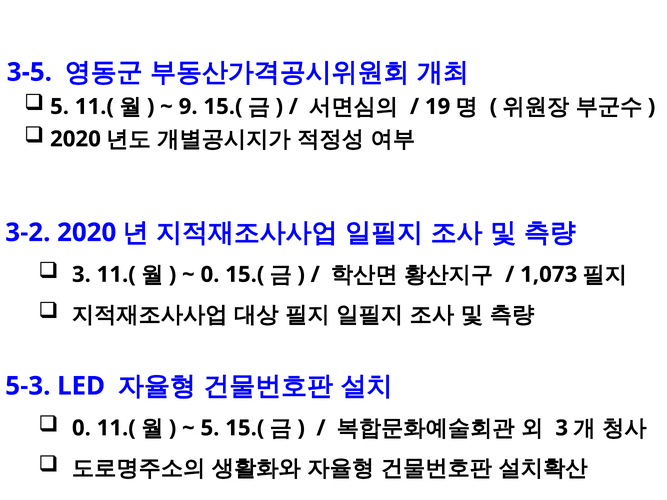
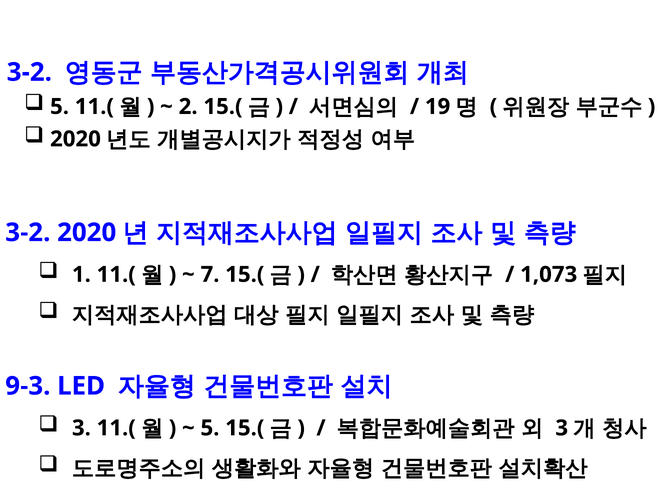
3-5 at (29, 72): 3-5 -> 3-2
9: 9 -> 2
3 at (81, 275): 3 -> 1
0 at (210, 275): 0 -> 7
5-3: 5-3 -> 9-3
0 at (81, 428): 0 -> 3
